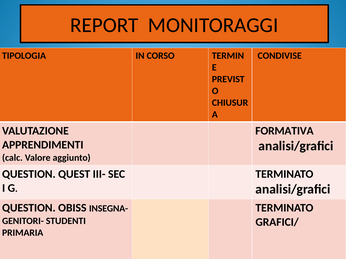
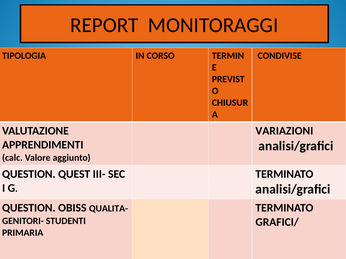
FORMATIVA: FORMATIVA -> VARIAZIONI
INSEGNA-: INSEGNA- -> QUALITA-
